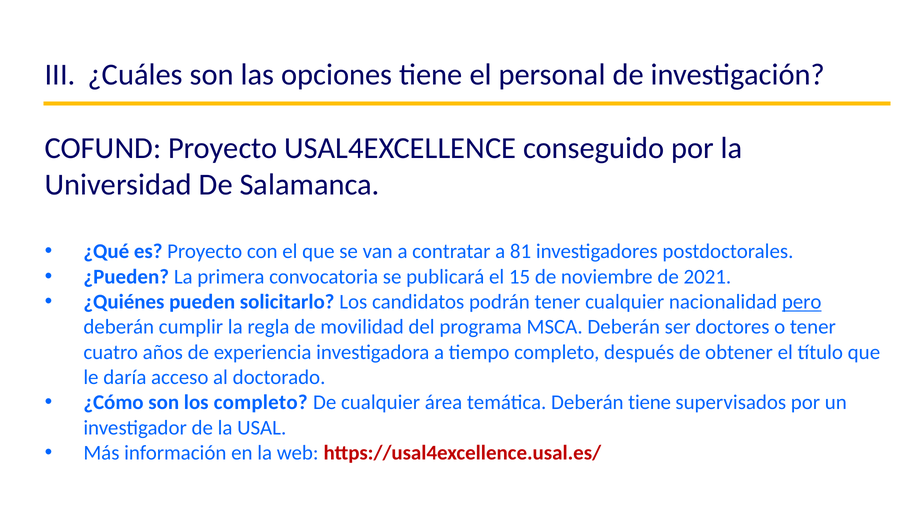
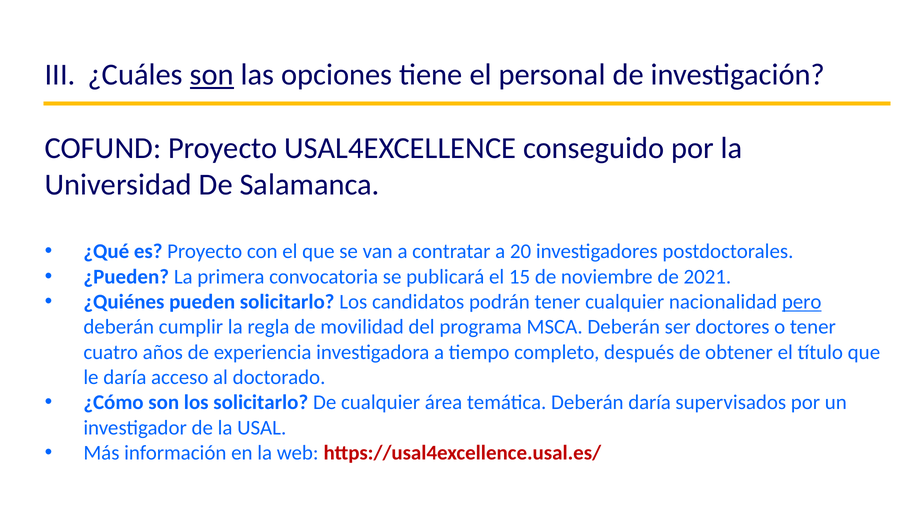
son at (212, 75) underline: none -> present
81: 81 -> 20
los completo: completo -> solicitarlo
Deberán tiene: tiene -> daría
